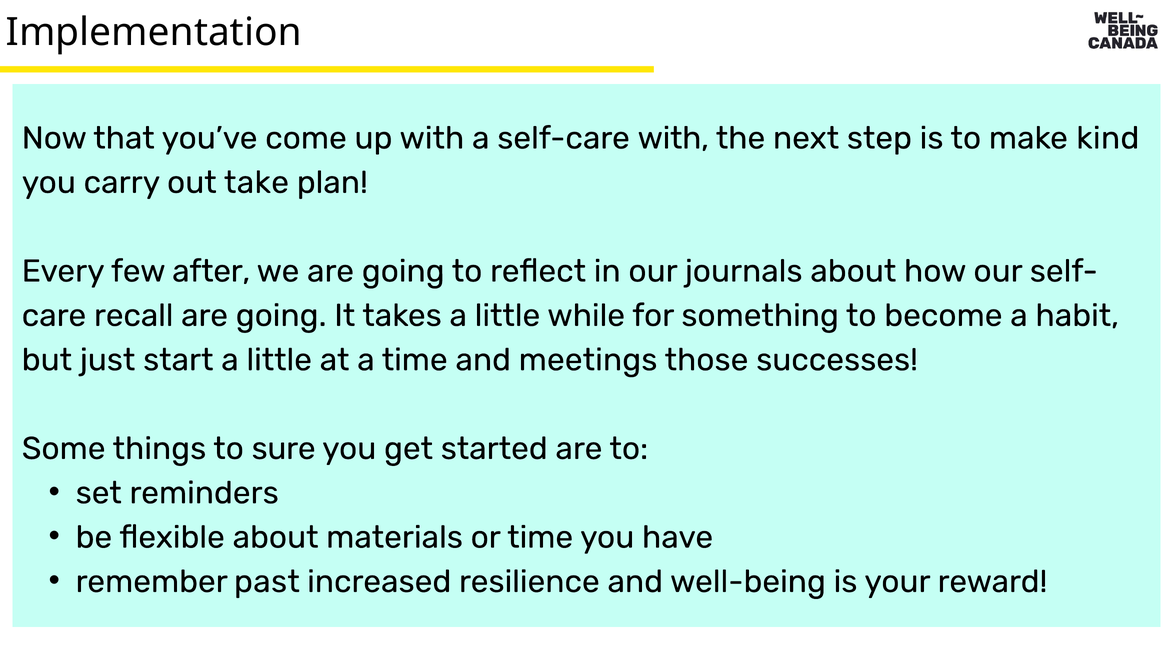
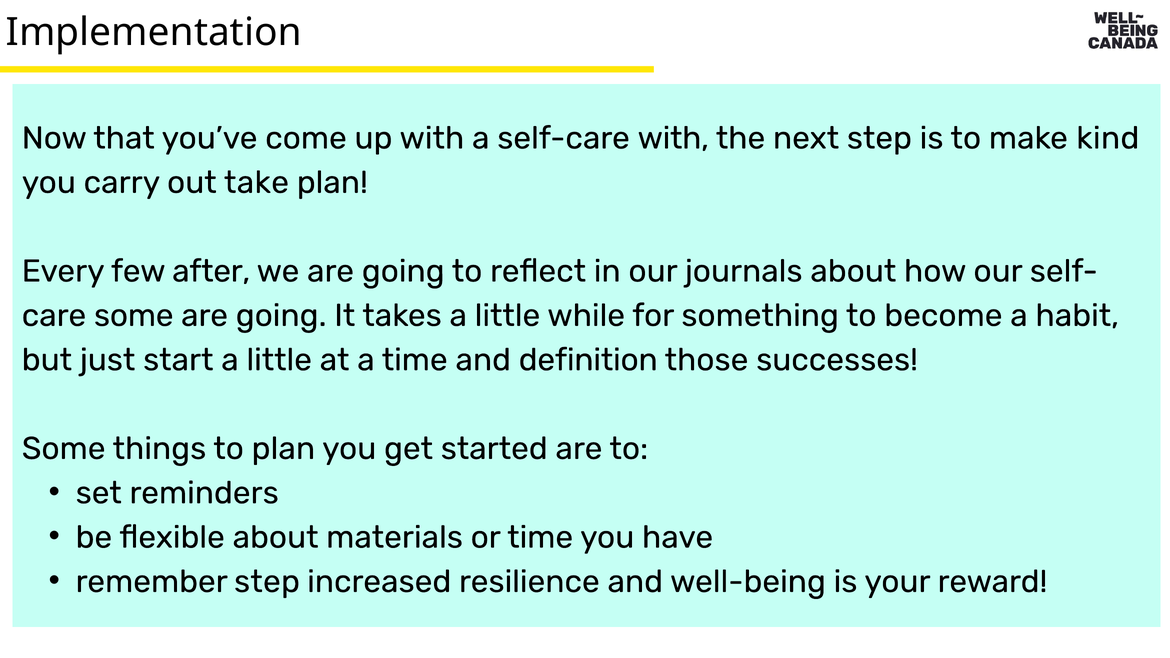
recall at (134, 316): recall -> some
meetings: meetings -> definition
to sure: sure -> plan
remember past: past -> step
